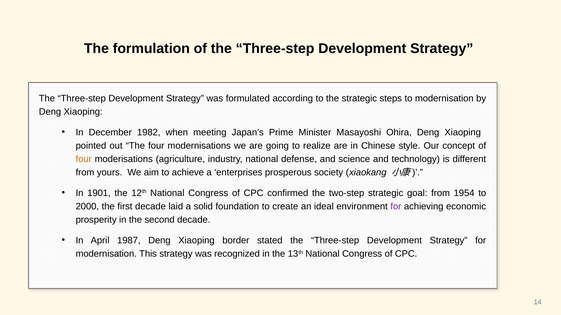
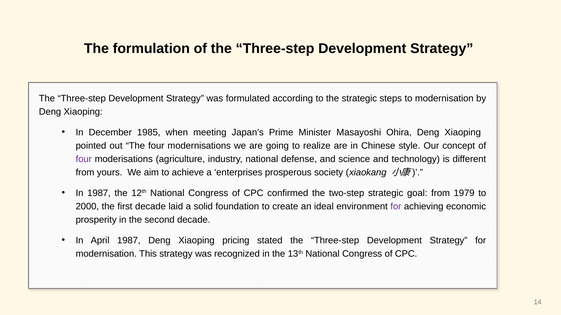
1982: 1982 -> 1985
four at (84, 159) colour: orange -> purple
In 1901: 1901 -> 1987
1954: 1954 -> 1979
border: border -> pricing
